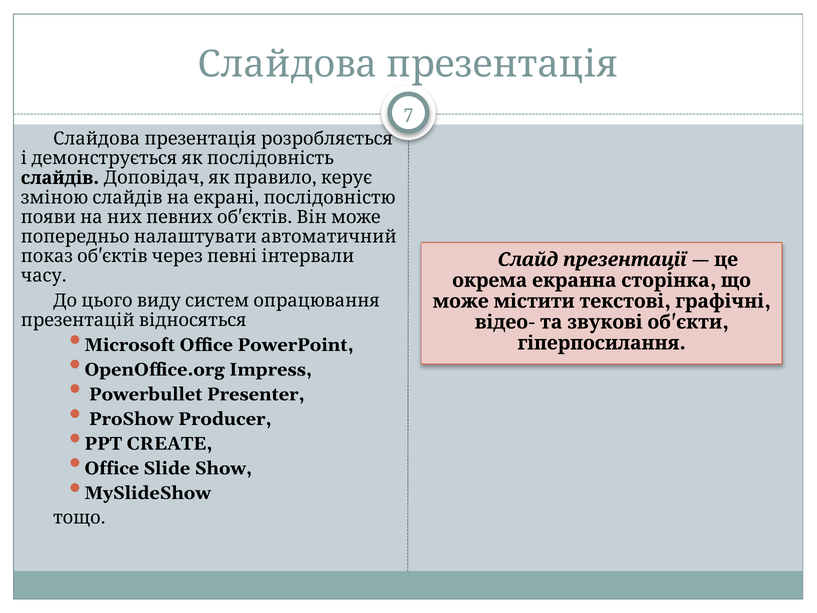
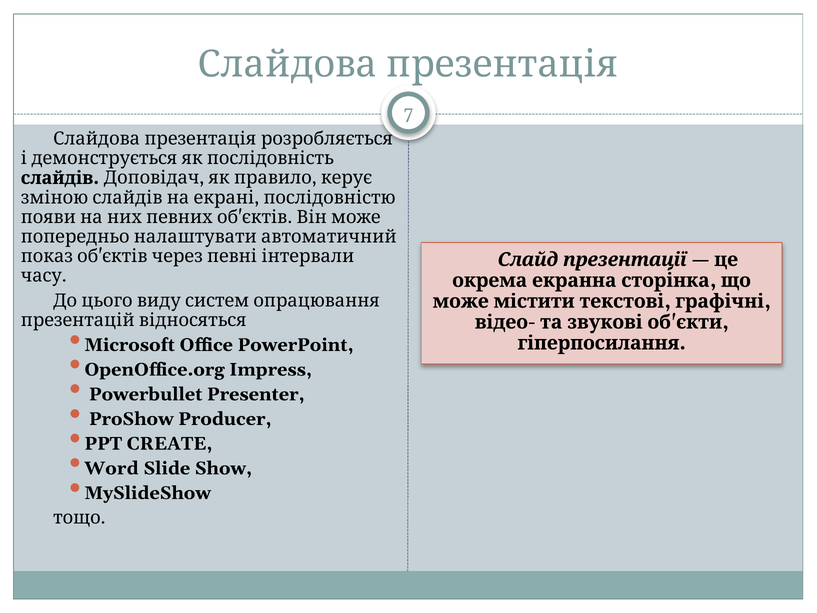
Office at (112, 468): Office -> Word
